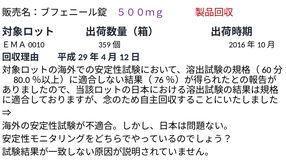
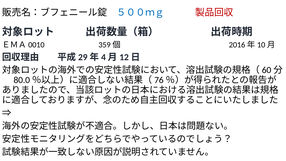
５００ｍｇ colour: purple -> blue
